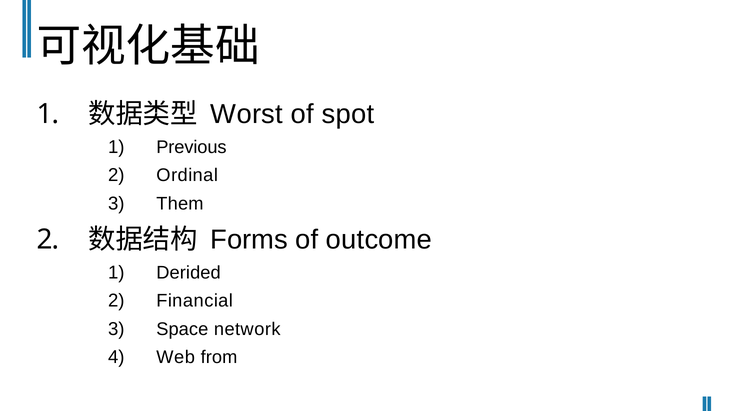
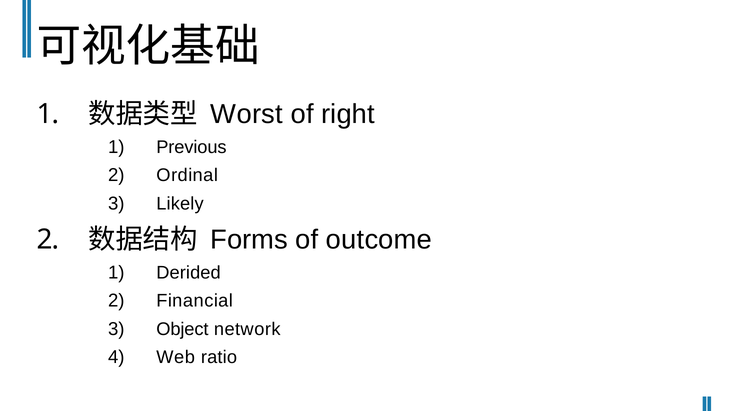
spot: spot -> right
Them: Them -> Likely
Space: Space -> Object
from: from -> ratio
